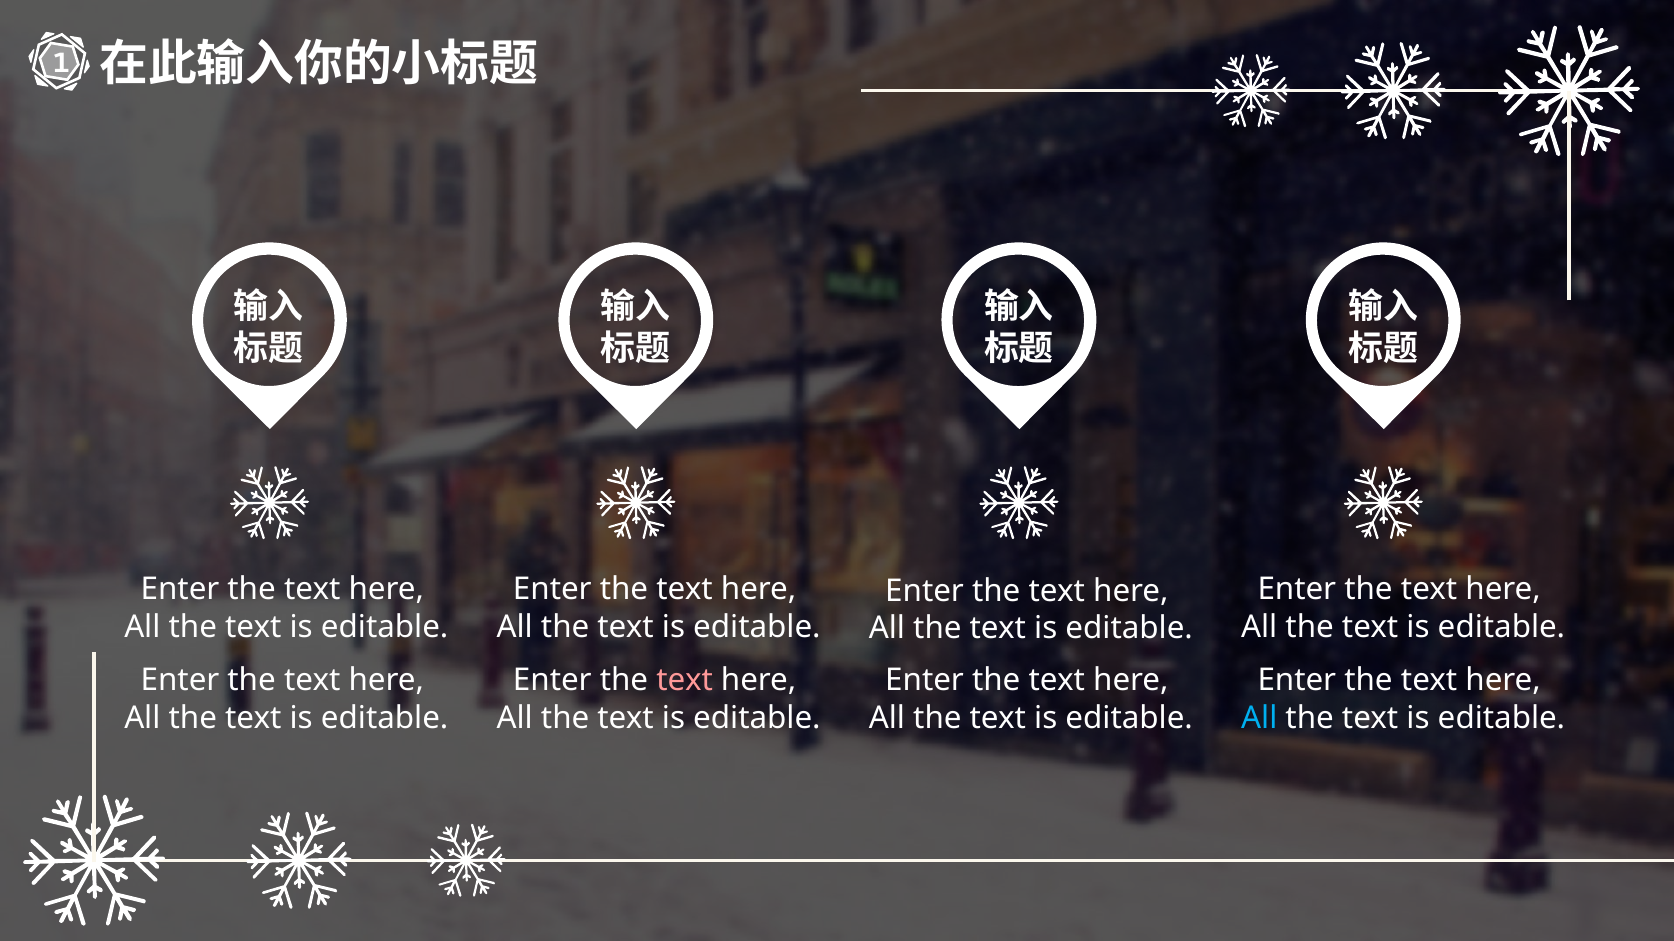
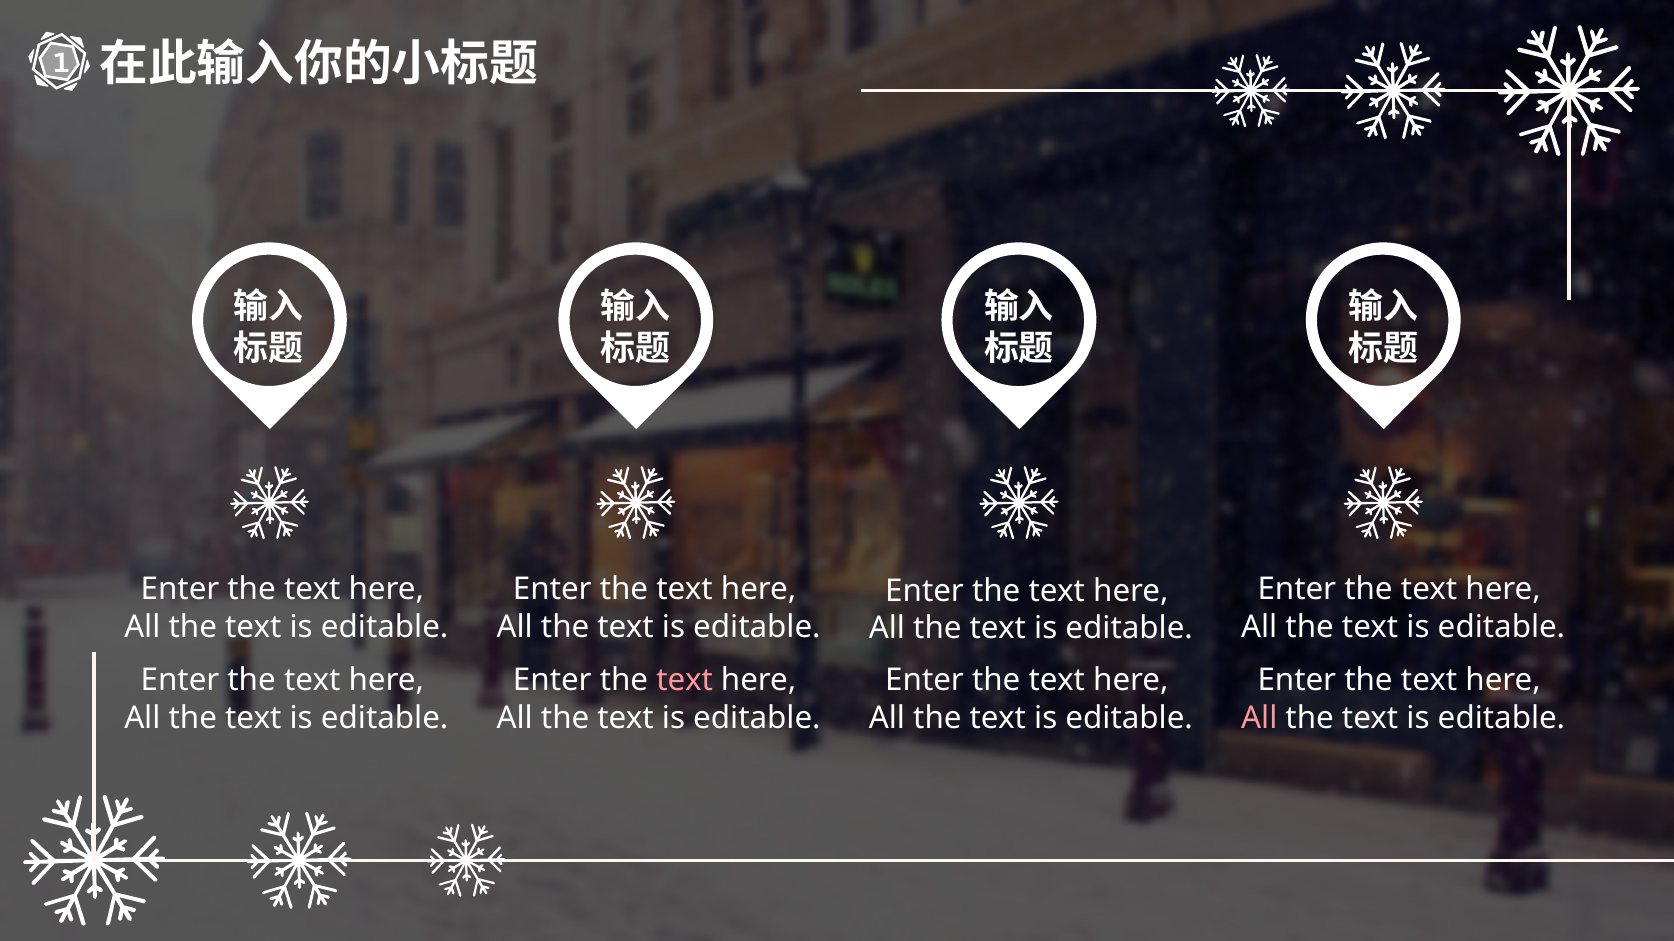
All at (1259, 718) colour: light blue -> pink
